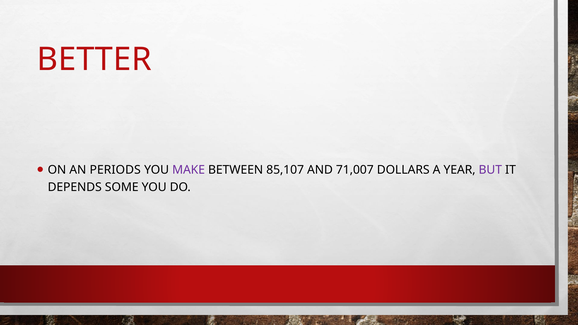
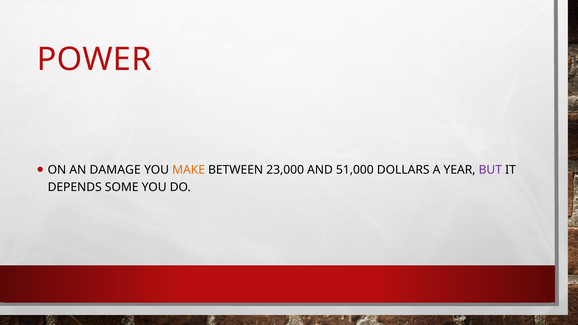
BETTER: BETTER -> POWER
PERIODS: PERIODS -> DAMAGE
MAKE colour: purple -> orange
85,107: 85,107 -> 23,000
71,007: 71,007 -> 51,000
